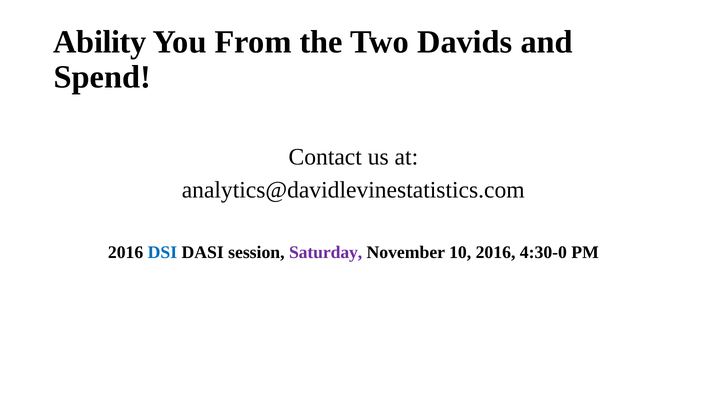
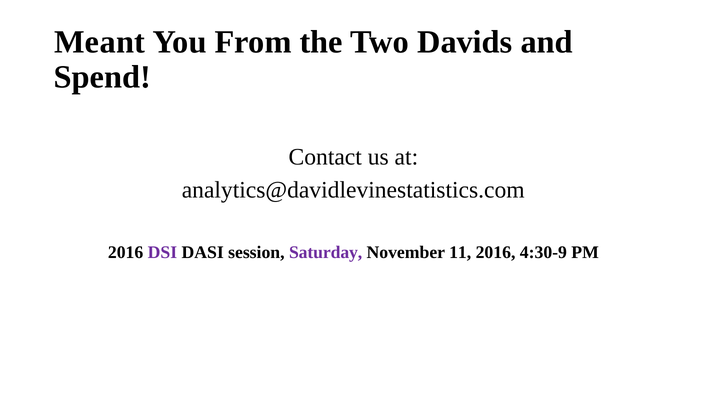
Ability: Ability -> Meant
DSI colour: blue -> purple
10: 10 -> 11
4:30-0: 4:30-0 -> 4:30-9
